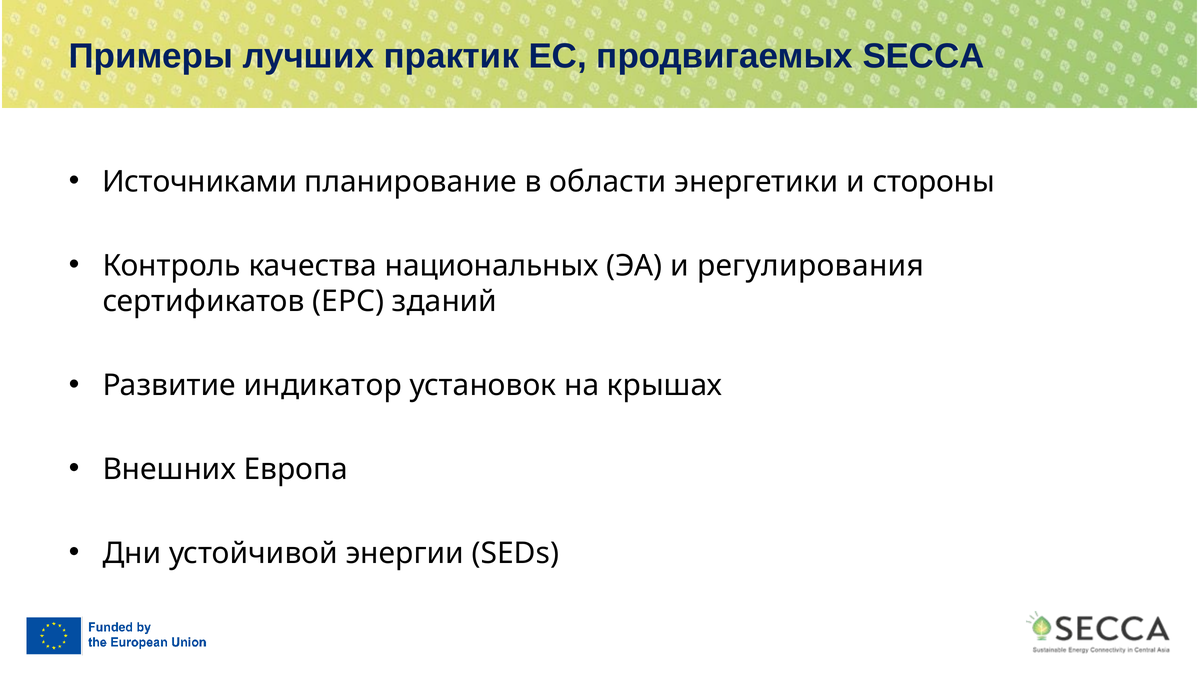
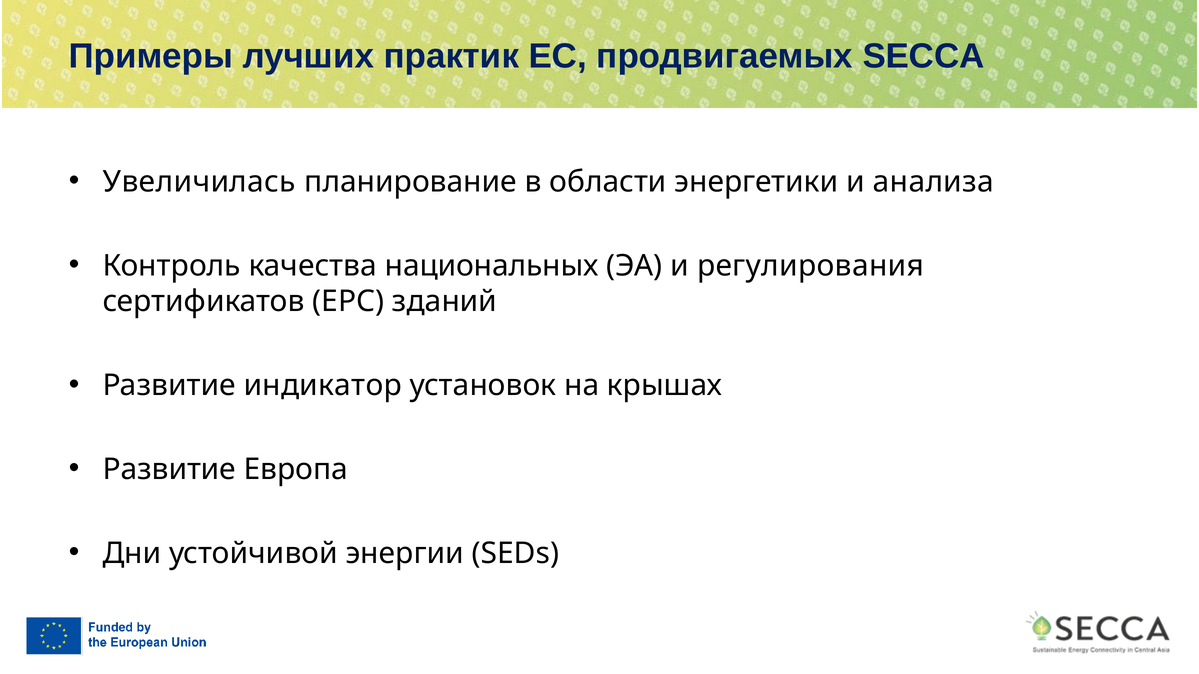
Источниками: Источниками -> Увеличилась
стороны: стороны -> анализа
Внешних at (169, 470): Внешних -> Развитие
